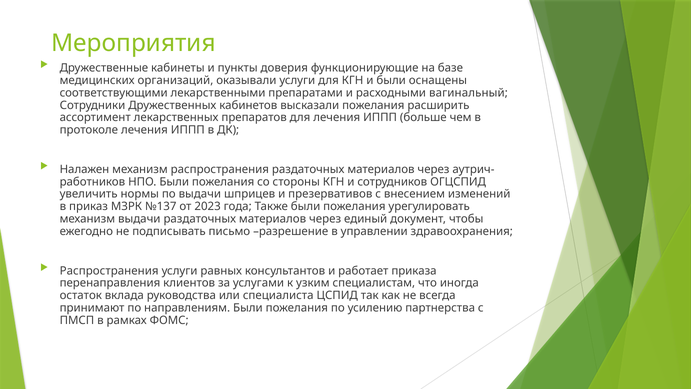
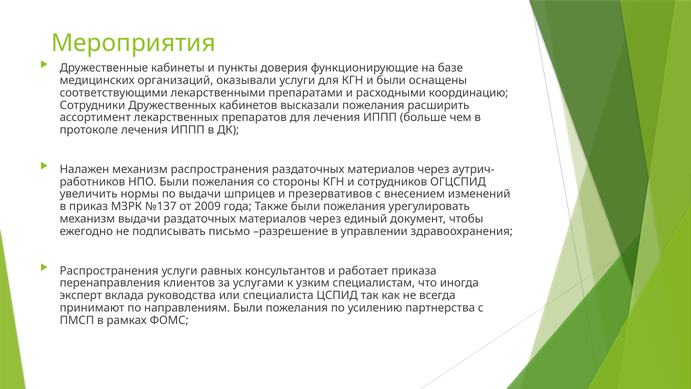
вагинальный: вагинальный -> координацию
2023: 2023 -> 2009
остаток: остаток -> эксперт
